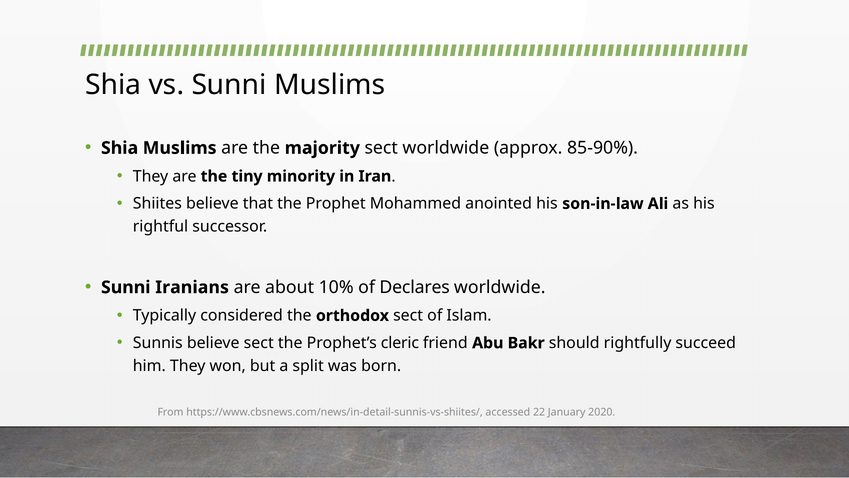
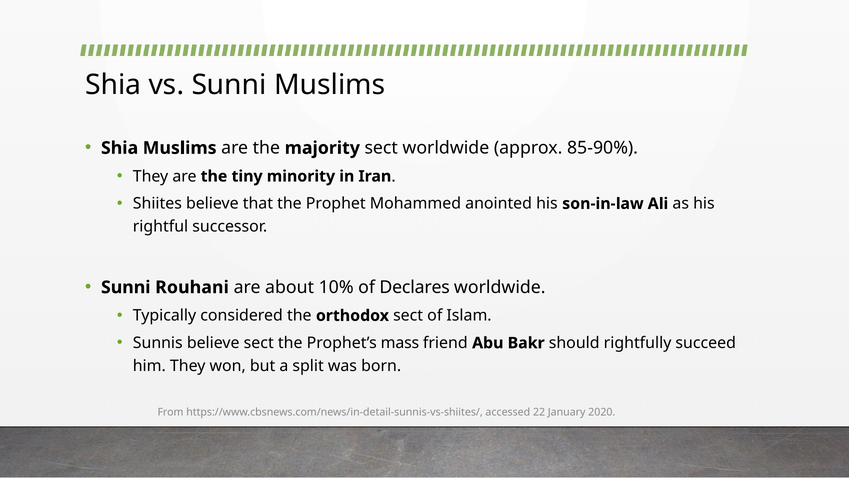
Iranians: Iranians -> Rouhani
cleric: cleric -> mass
